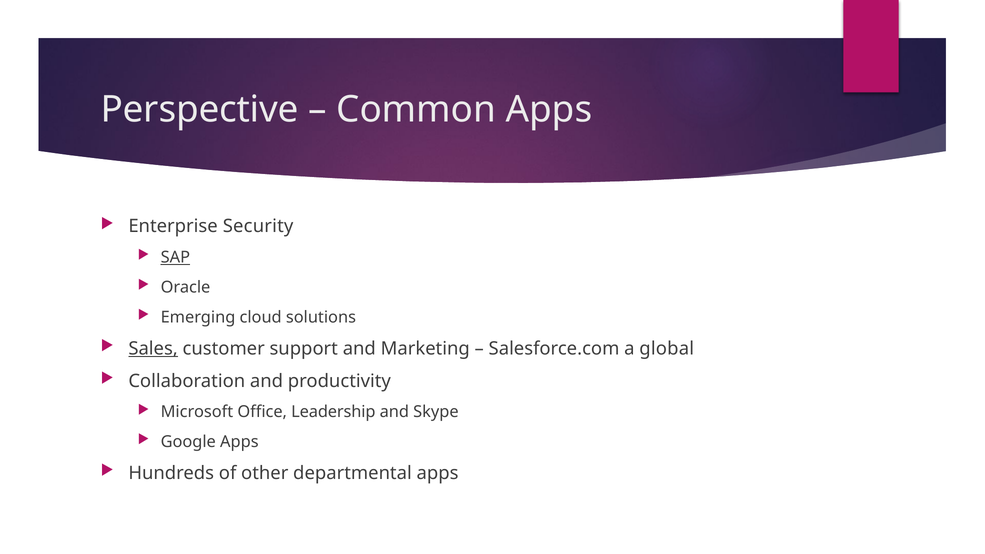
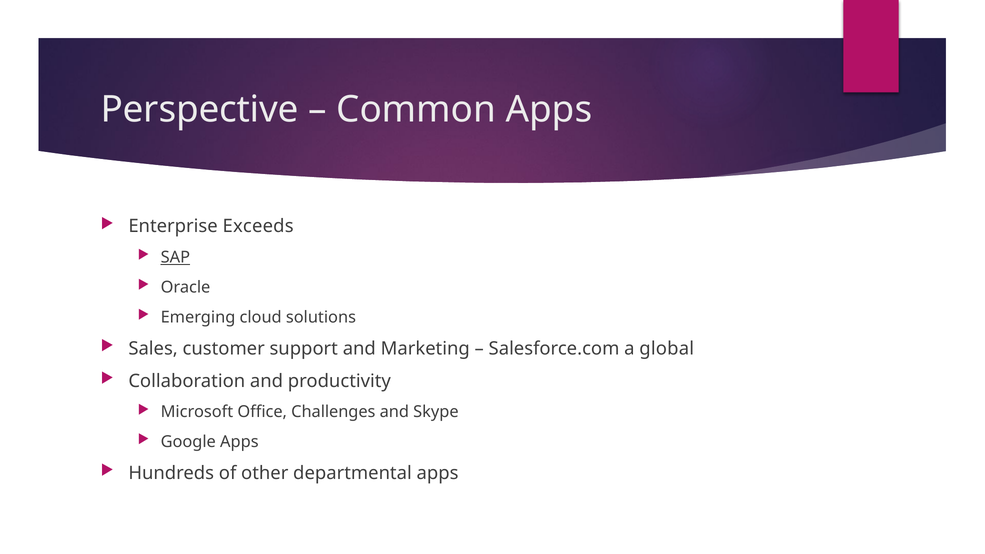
Security: Security -> Exceeds
Sales underline: present -> none
Leadership: Leadership -> Challenges
